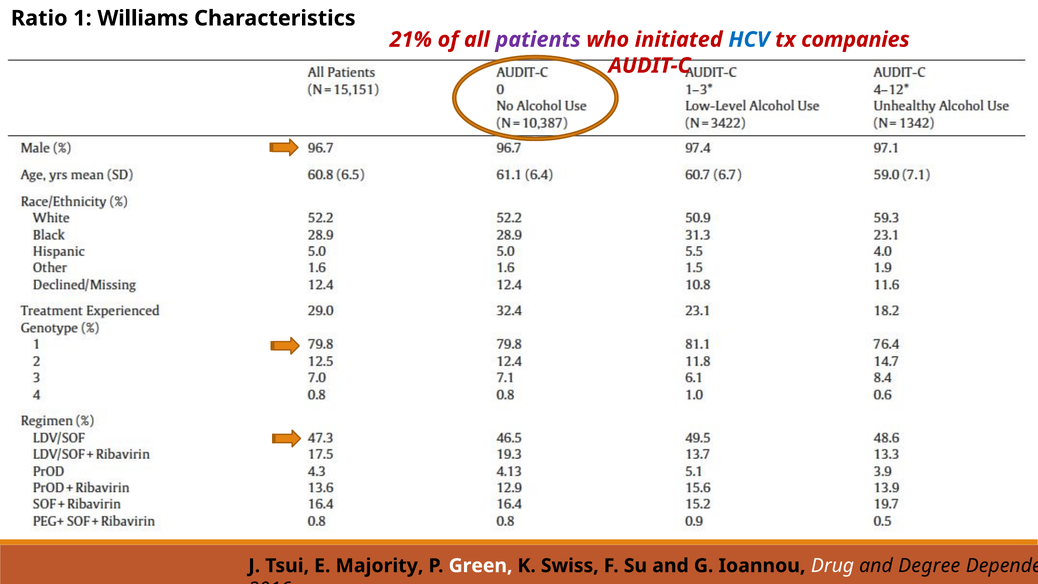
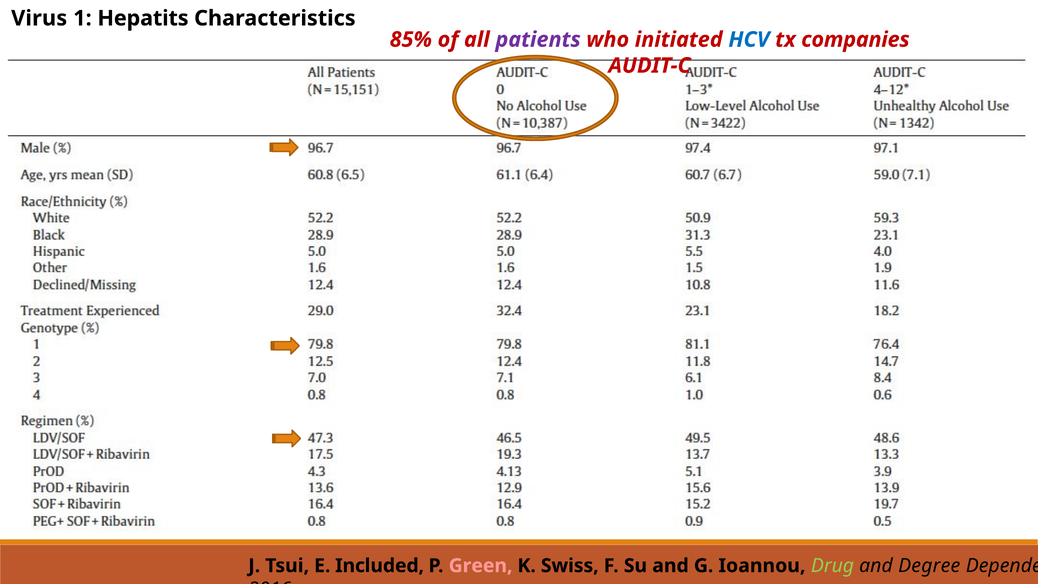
Ratio: Ratio -> Virus
Williams: Williams -> Hepatits
21%: 21% -> 85%
Majority: Majority -> Included
Green colour: white -> pink
Drug colour: white -> light green
